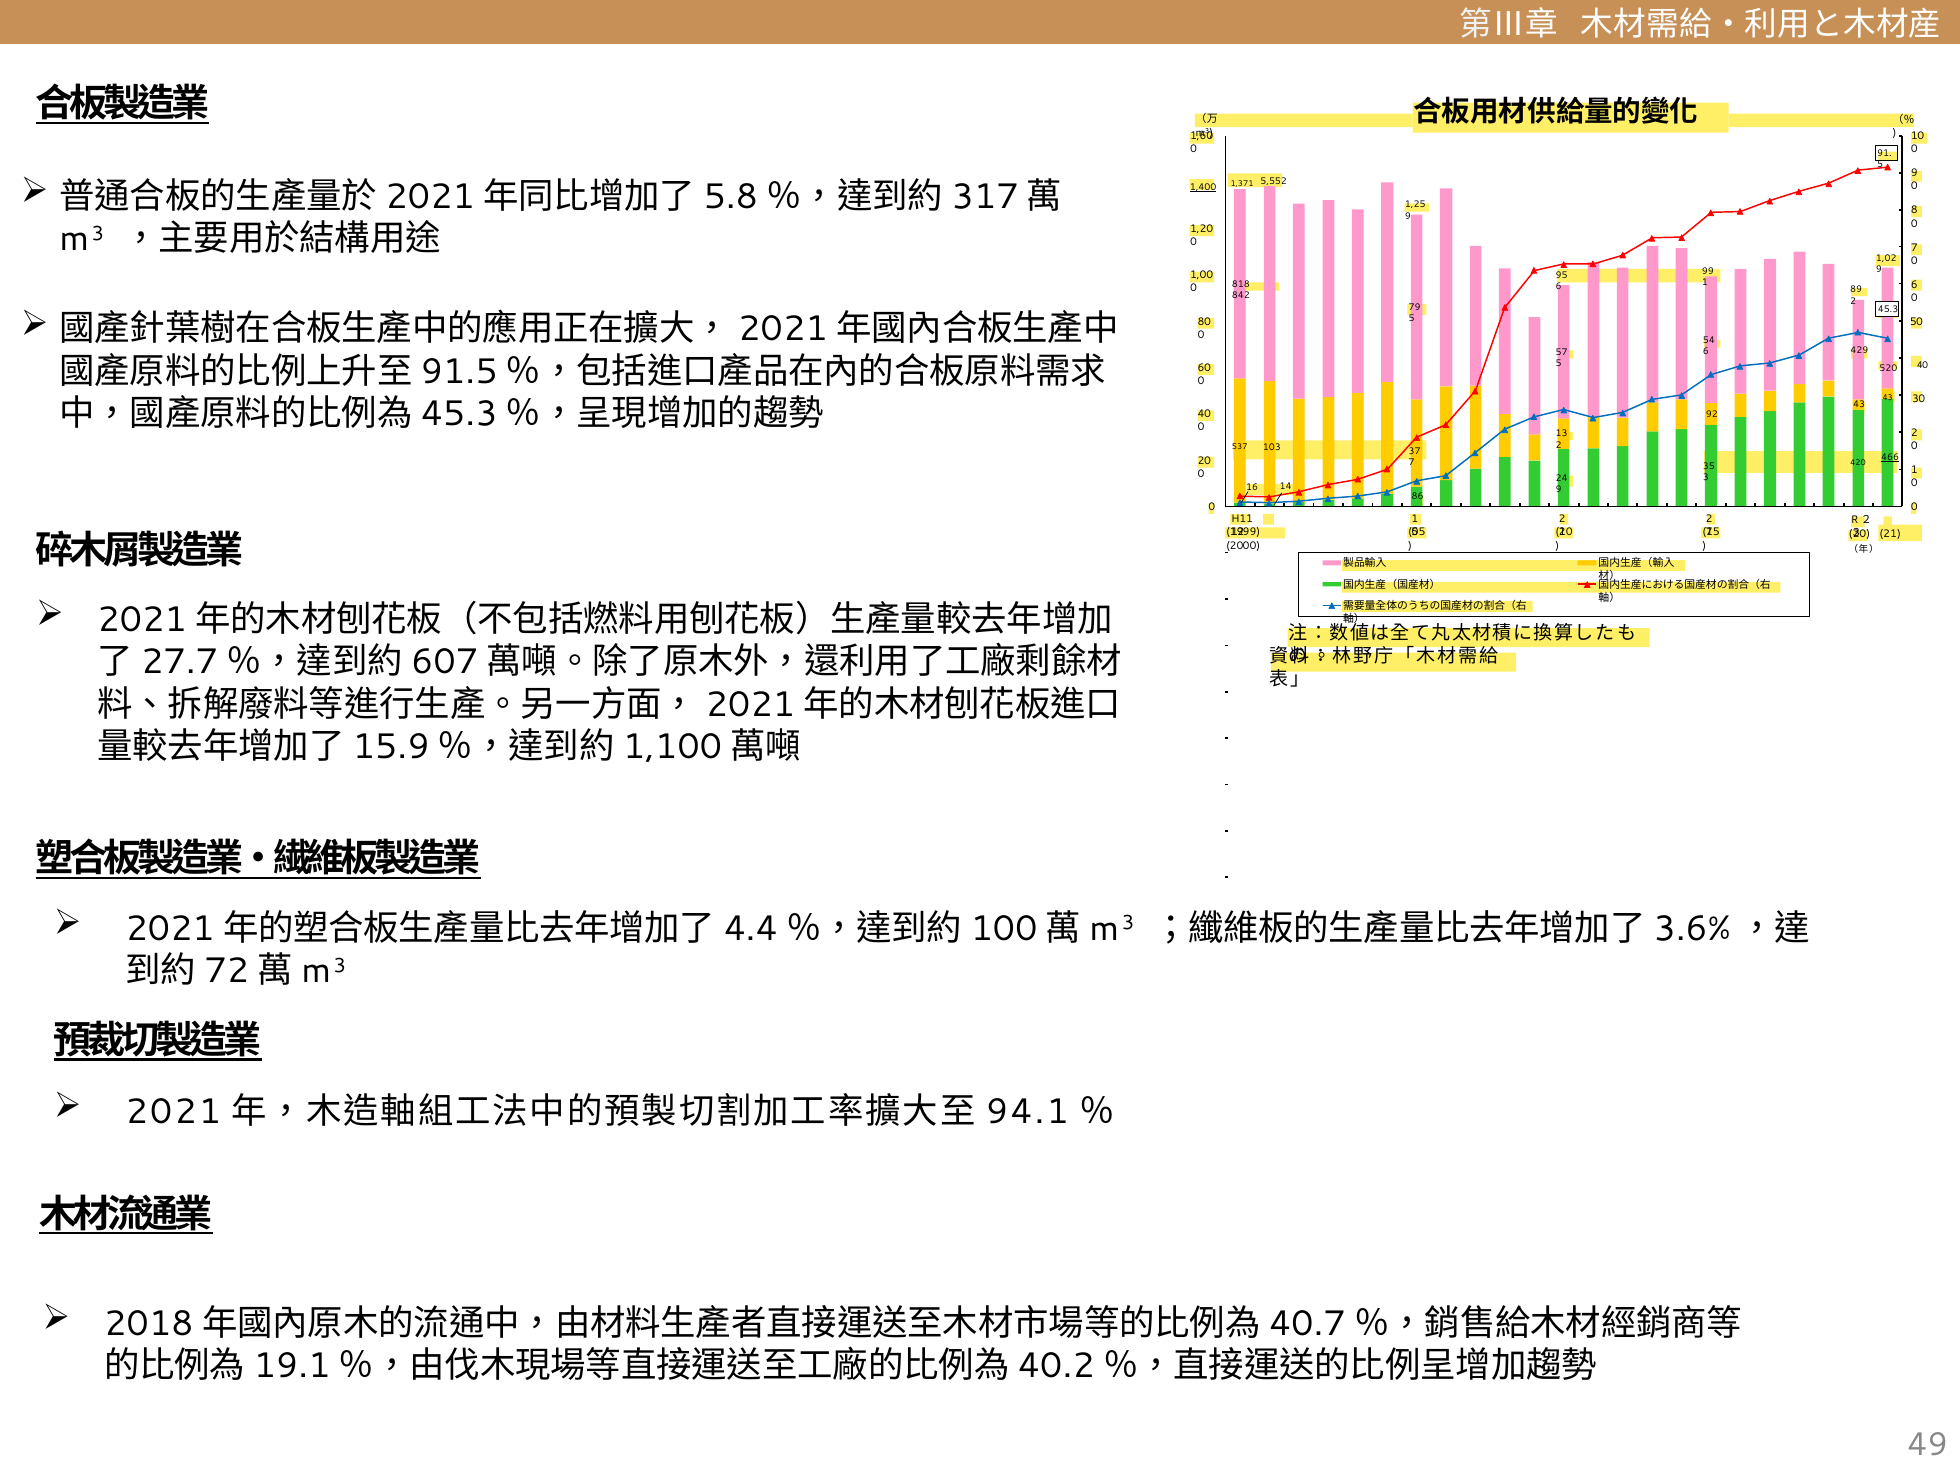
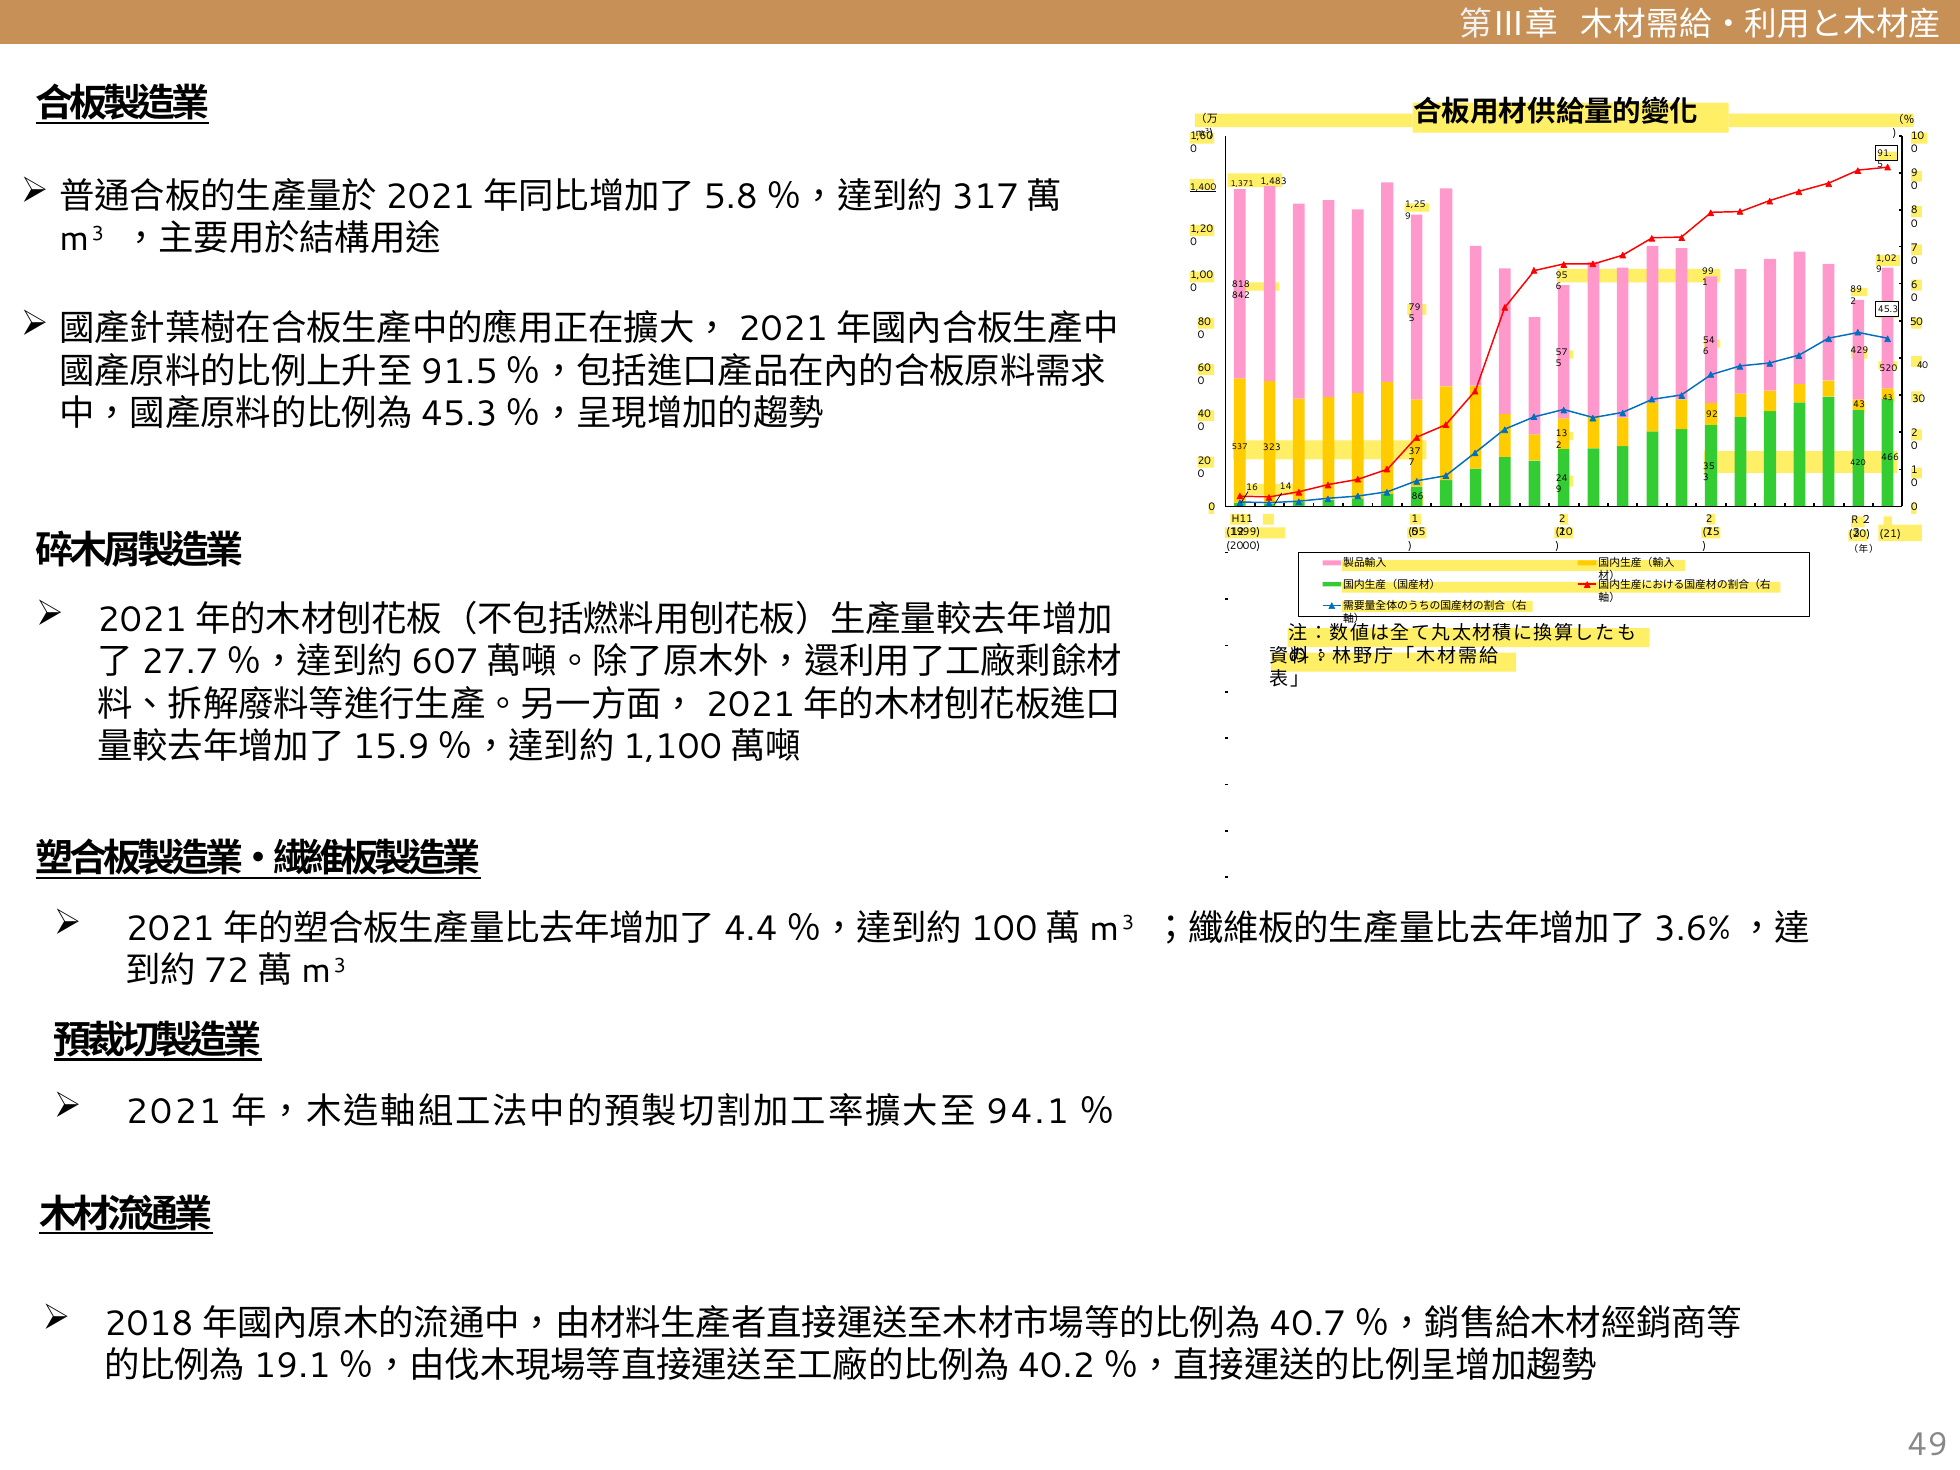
5,552: 5,552 -> 1,483
103: 103 -> 323
466 underline: present -> none
